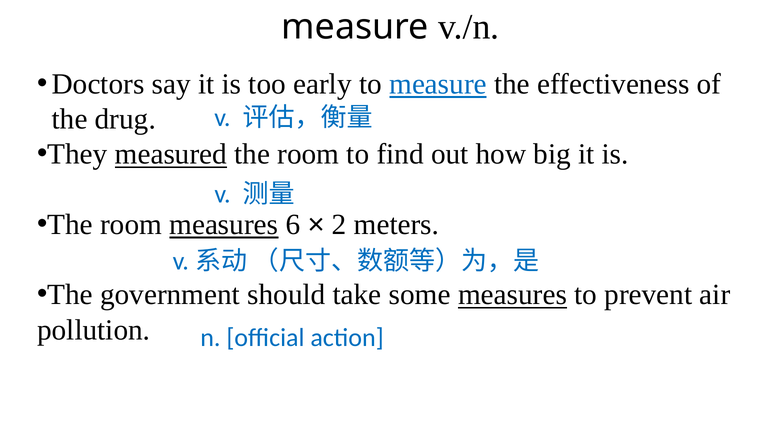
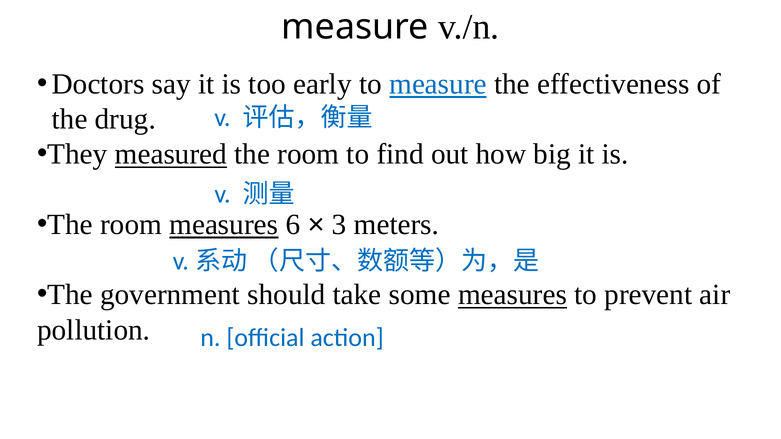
2: 2 -> 3
